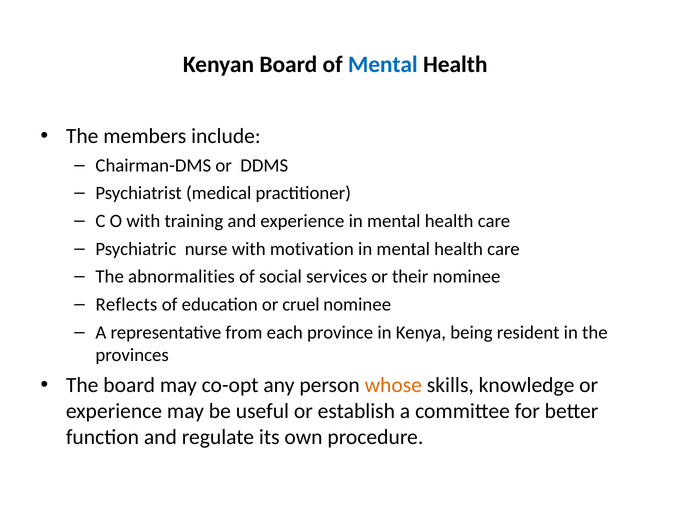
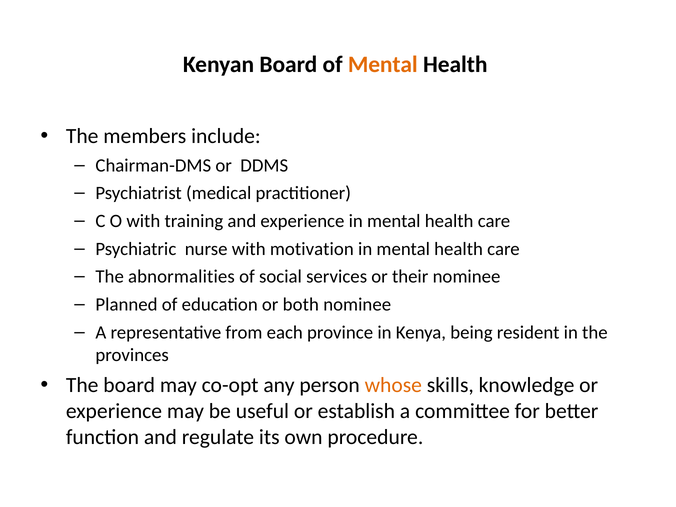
Mental at (383, 65) colour: blue -> orange
Reflects: Reflects -> Planned
cruel: cruel -> both
